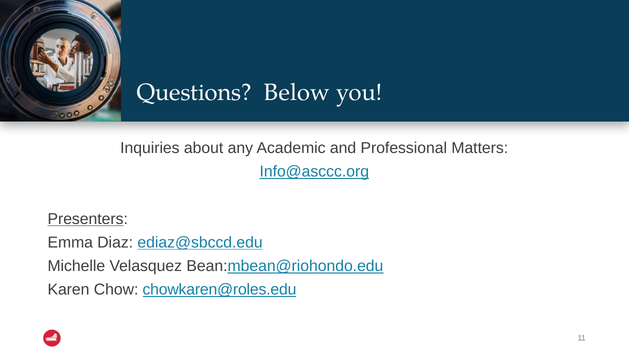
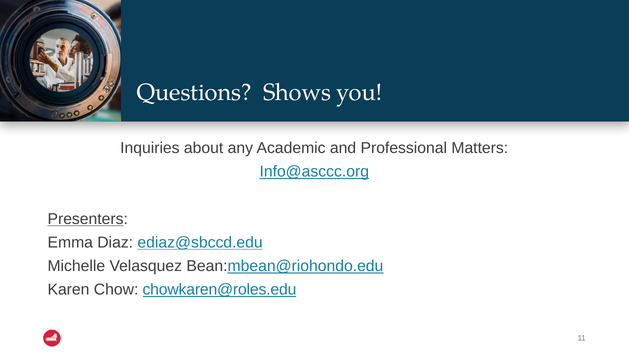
Below: Below -> Shows
